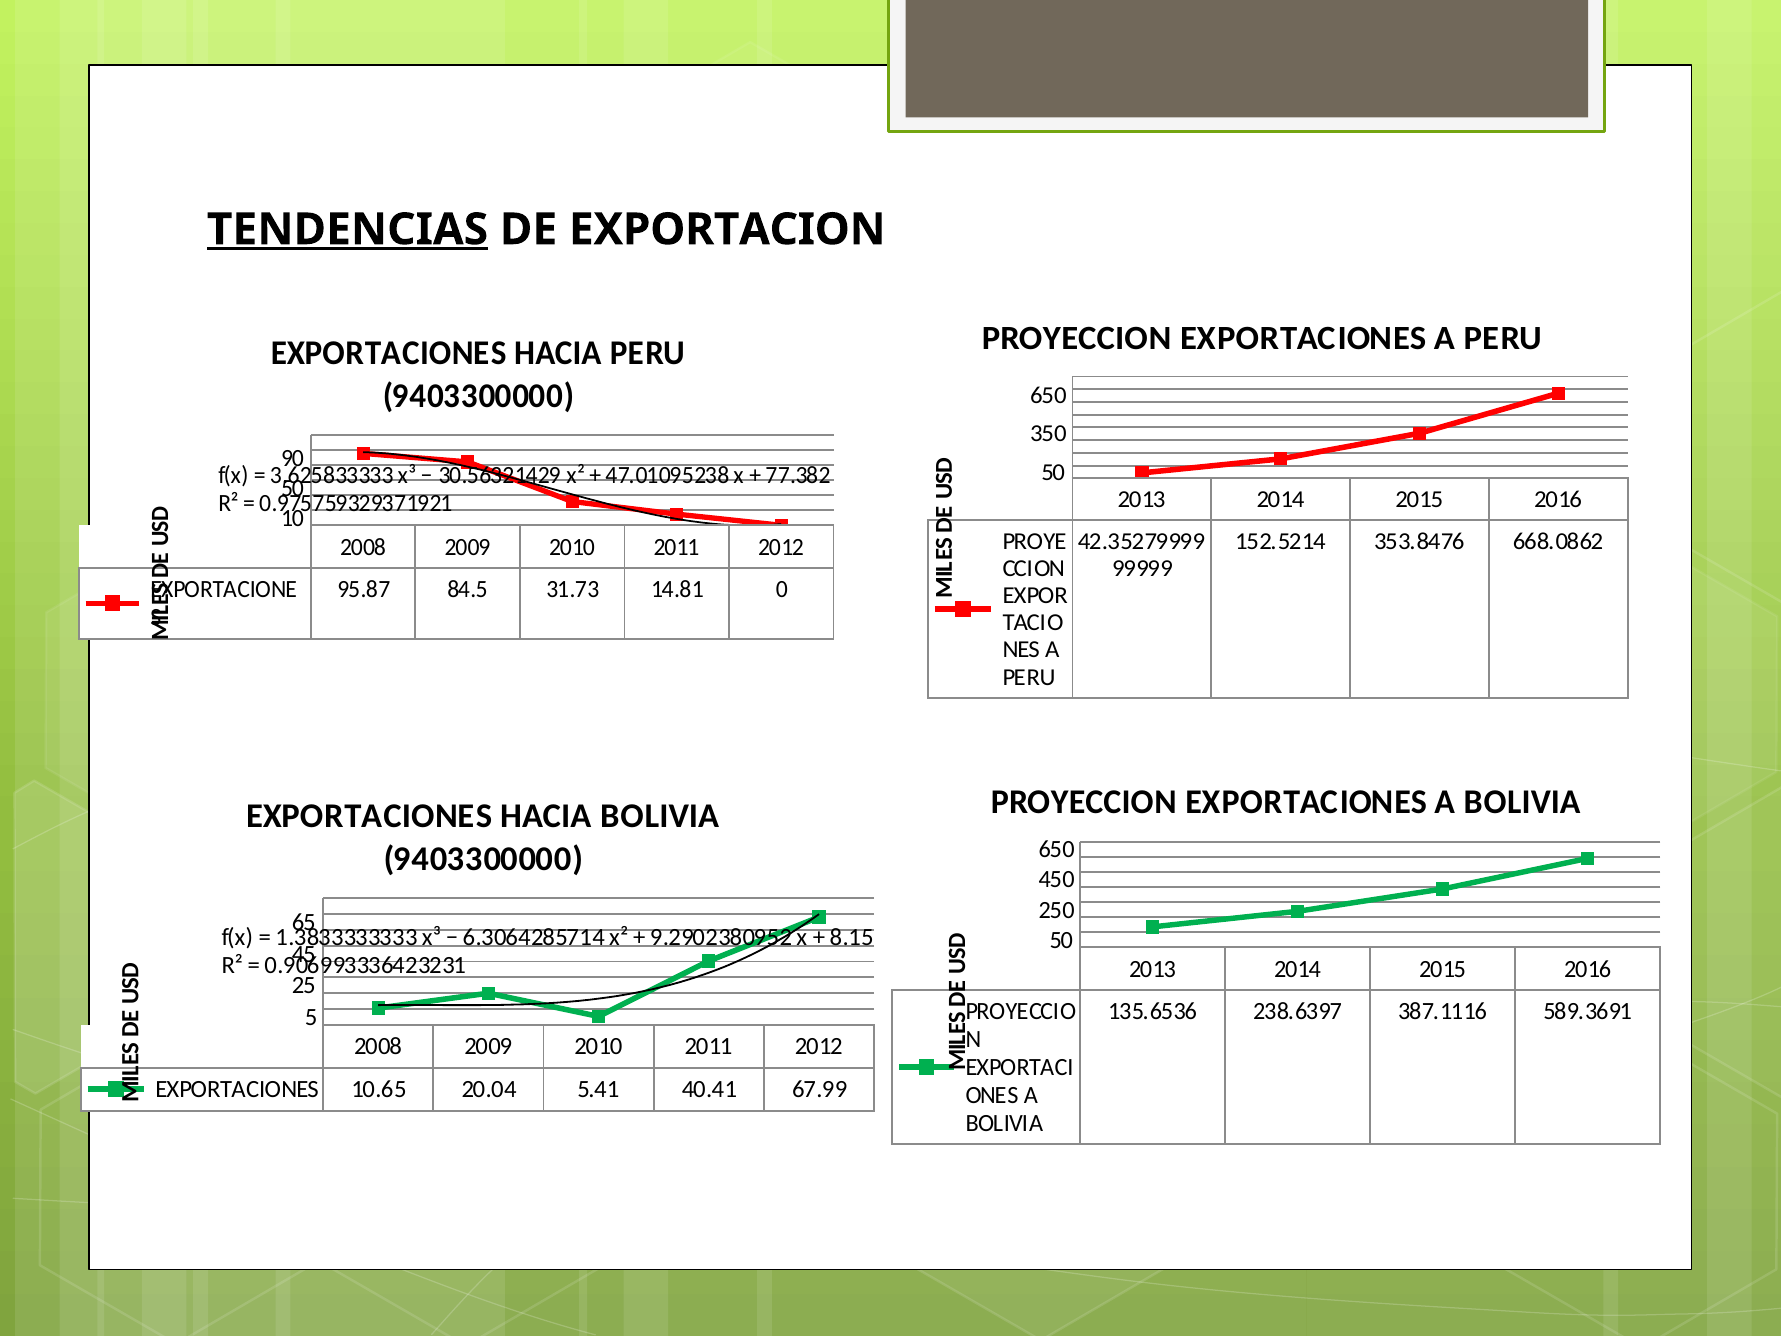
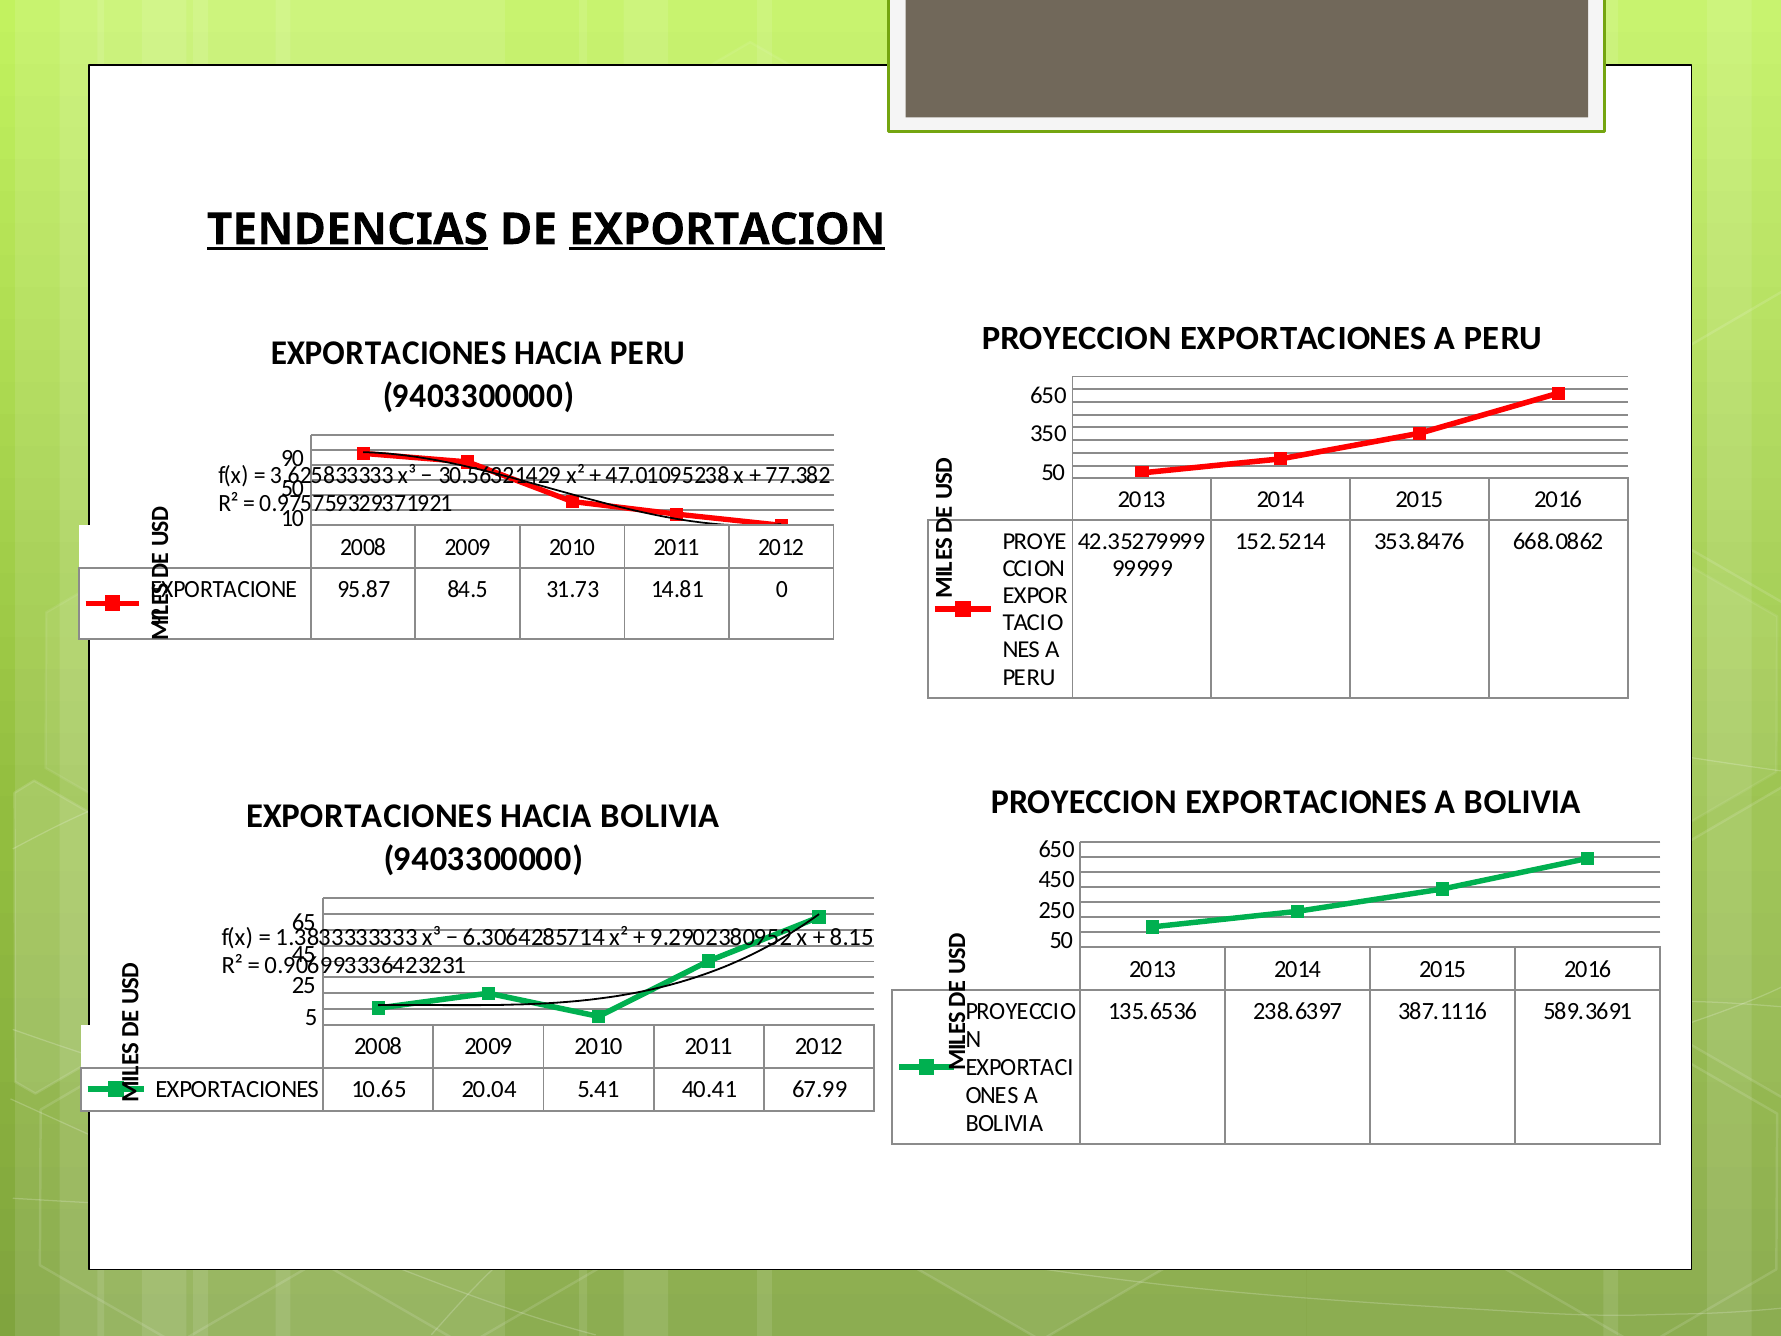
EXPORTACION underline: none -> present
